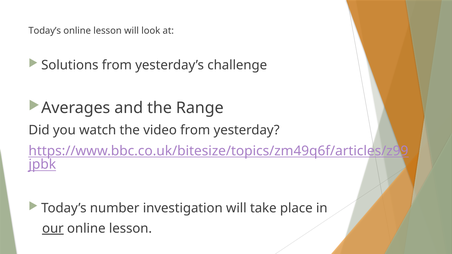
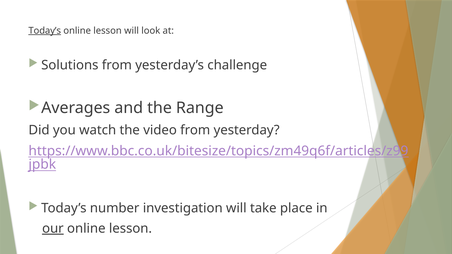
Today’s at (45, 31) underline: none -> present
